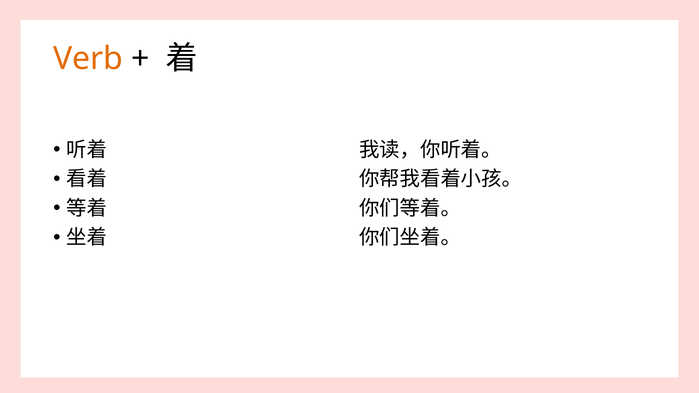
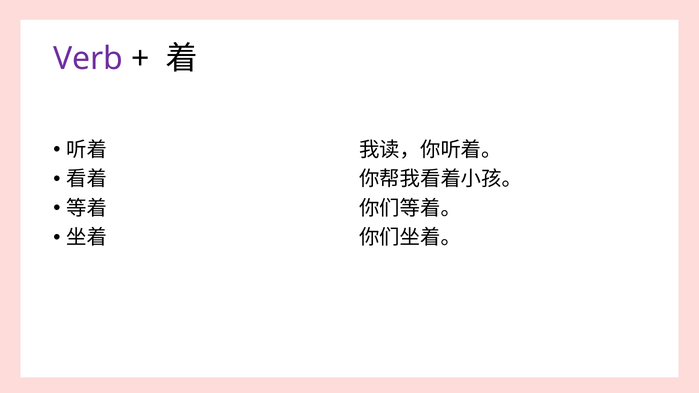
Verb colour: orange -> purple
